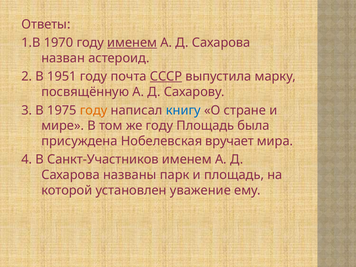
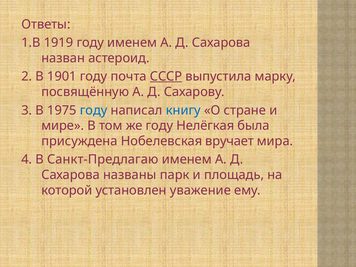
1970: 1970 -> 1919
именем at (132, 43) underline: present -> none
1951: 1951 -> 1901
году at (94, 110) colour: orange -> blue
году Площадь: Площадь -> Нелёгкая
Санкт-Участников: Санкт-Участников -> Санкт-Предлагаю
